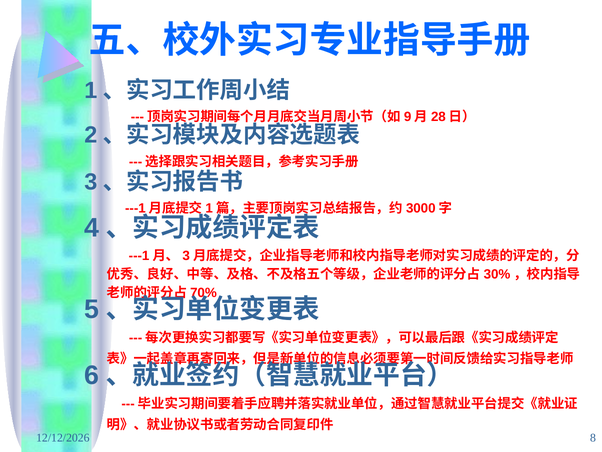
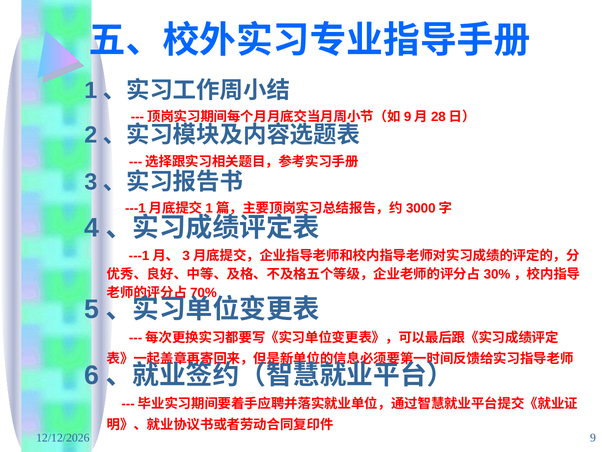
8: 8 -> 9
